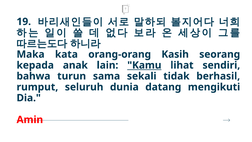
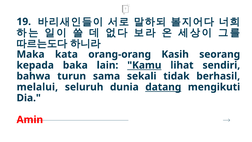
anak: anak -> baka
rumput: rumput -> melalui
datang underline: none -> present
